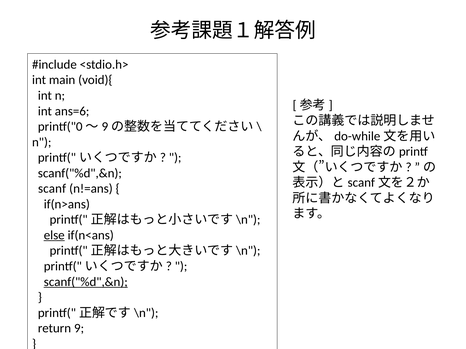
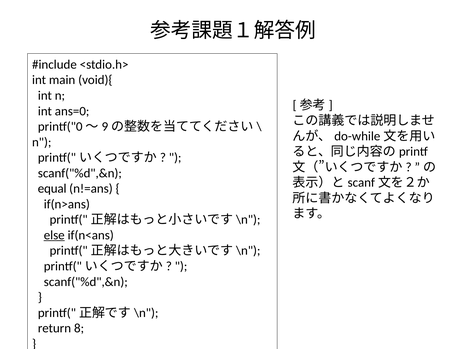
ans=6: ans=6 -> ans=0
scanf: scanf -> equal
scanf("%d",&n at (86, 282) underline: present -> none
9: 9 -> 8
